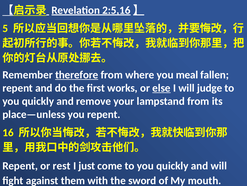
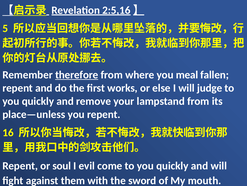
else underline: present -> none
rest: rest -> soul
just: just -> evil
